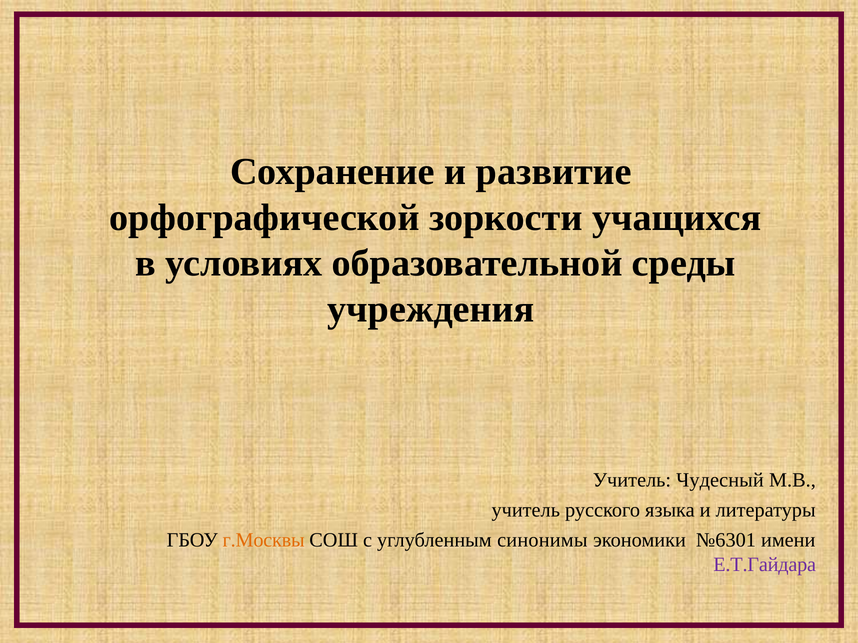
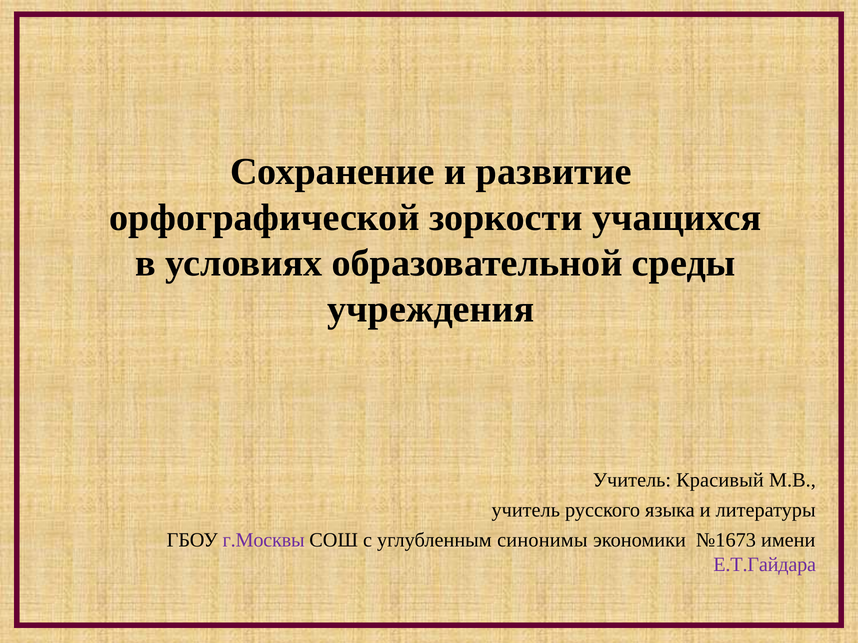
Чудесный: Чудесный -> Красивый
г.Москвы colour: orange -> purple
№6301: №6301 -> №1673
